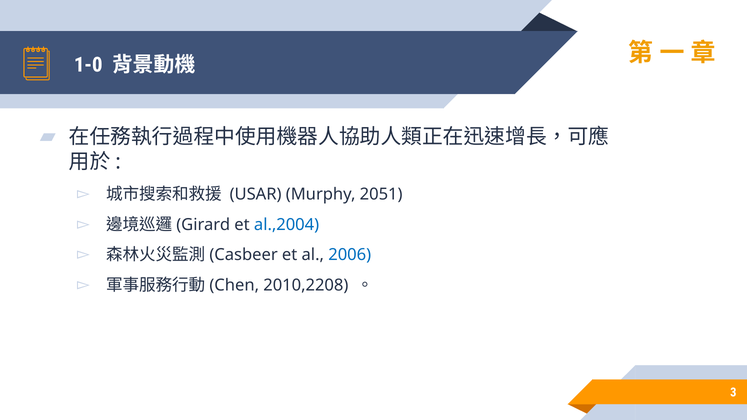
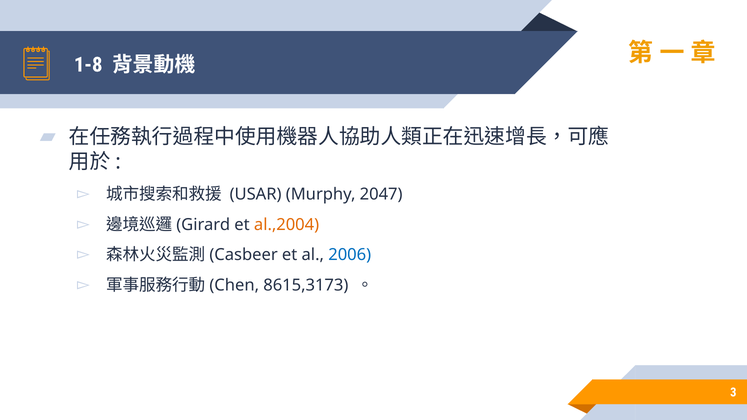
1-0: 1-0 -> 1-8
2051: 2051 -> 2047
al.,2004 colour: blue -> orange
2010,2208: 2010,2208 -> 8615,3173
